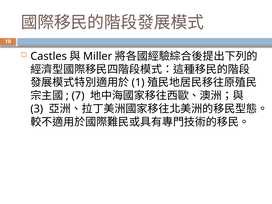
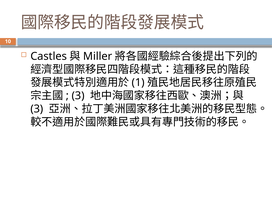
7 at (78, 96): 7 -> 3
